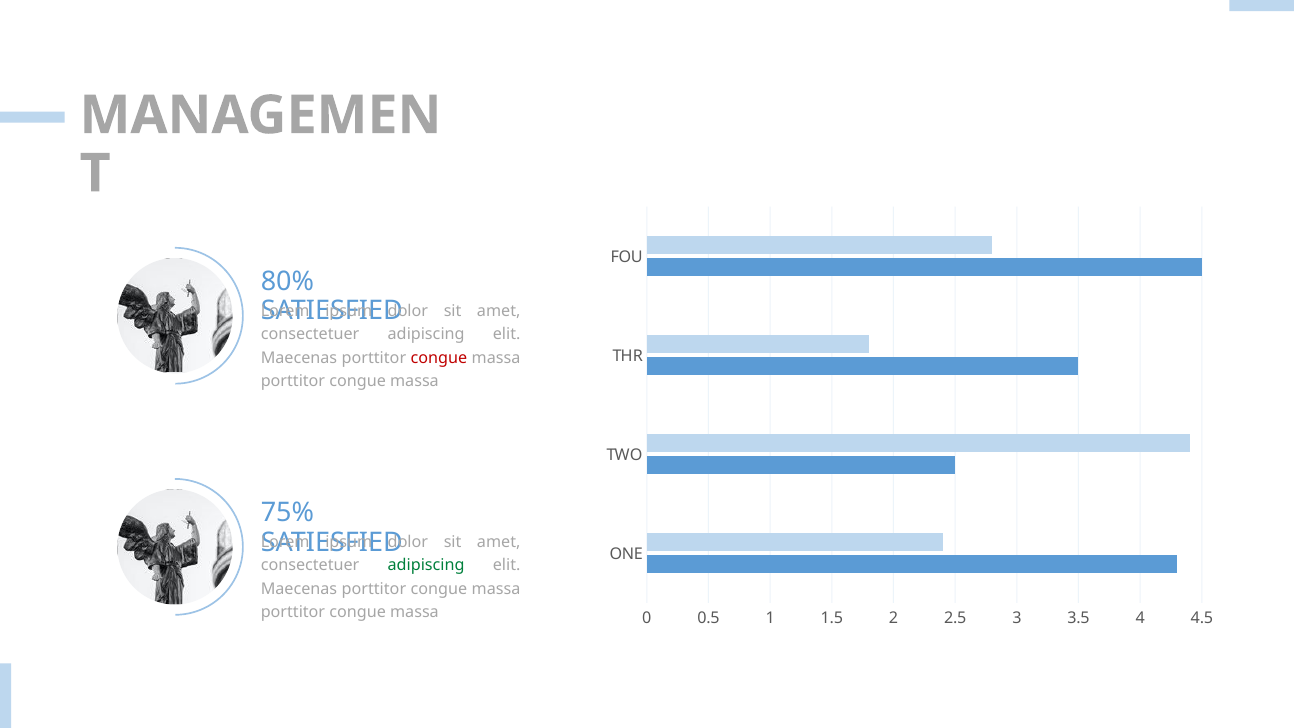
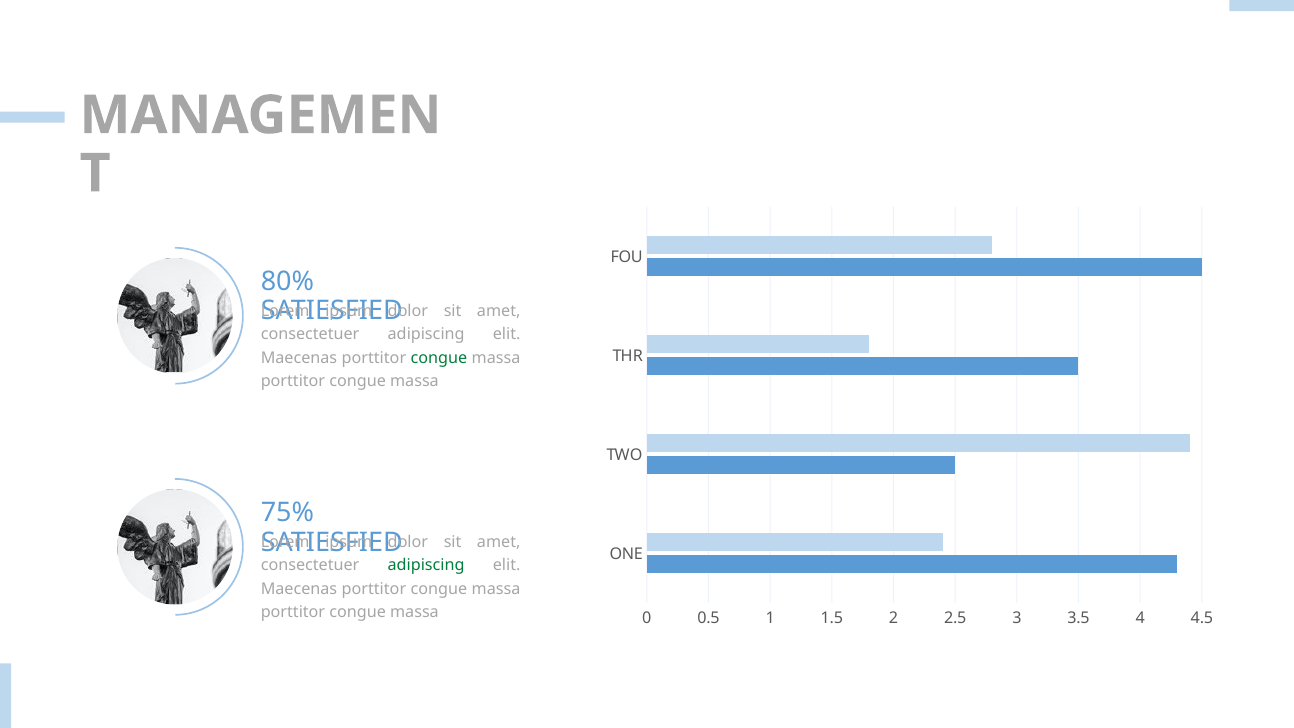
congue at (439, 358) colour: red -> green
